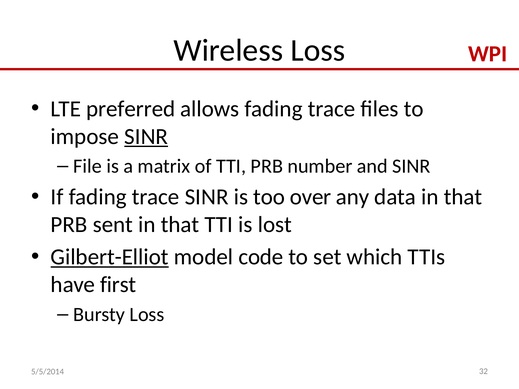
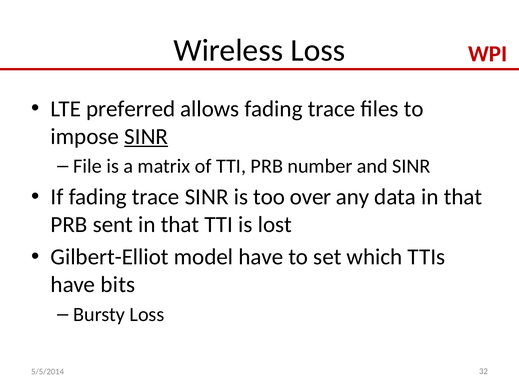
Gilbert-Elliot underline: present -> none
model code: code -> have
first: first -> bits
